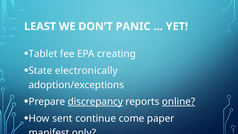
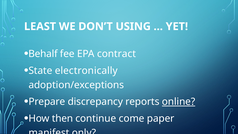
PANIC: PANIC -> USING
Tablet: Tablet -> Behalf
creating: creating -> contract
discrepancy underline: present -> none
sent: sent -> then
